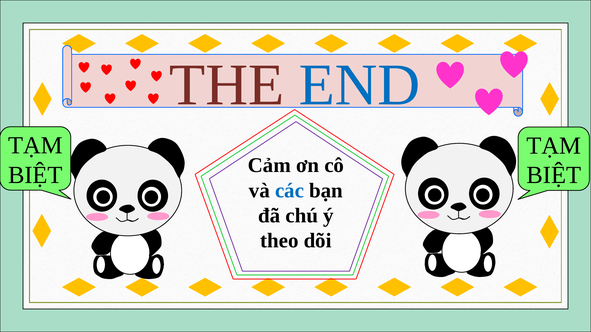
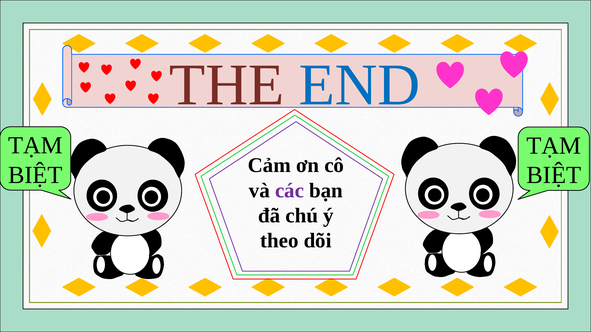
các colour: blue -> purple
